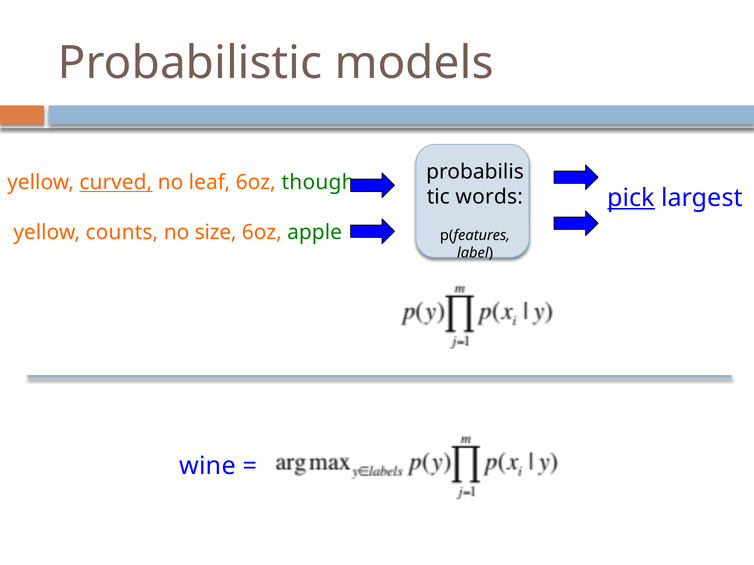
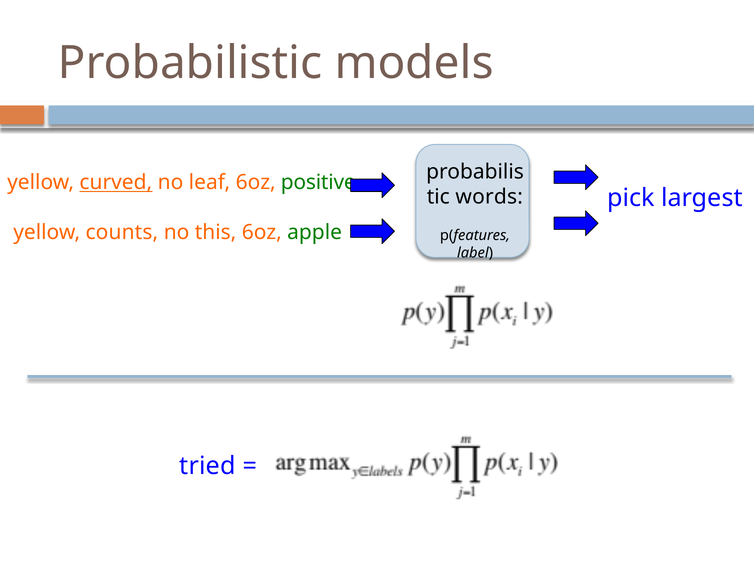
though: though -> positive
pick underline: present -> none
size: size -> this
wine: wine -> tried
